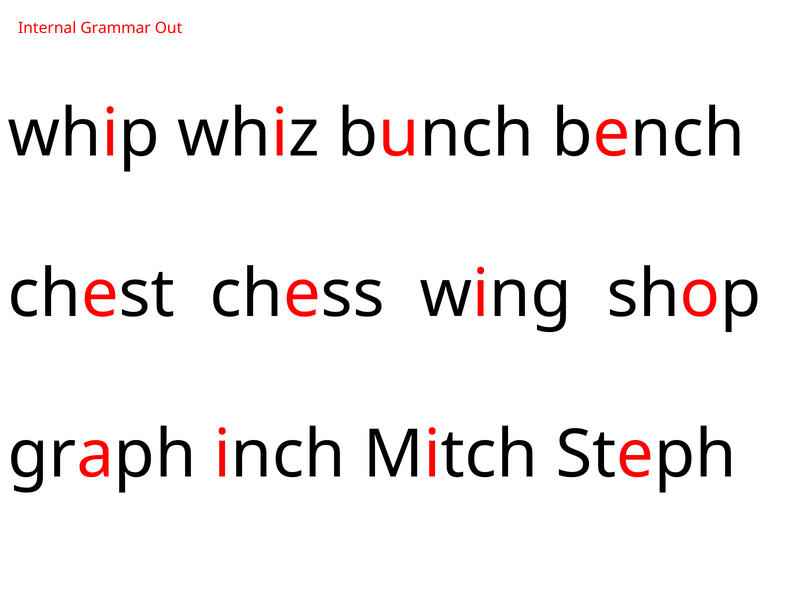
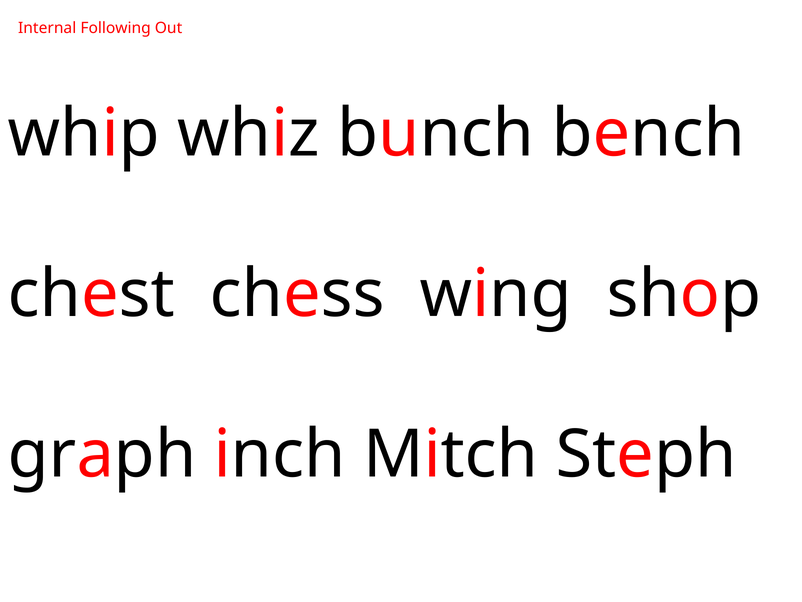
Grammar: Grammar -> Following
